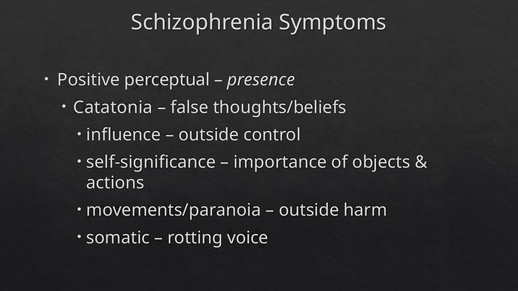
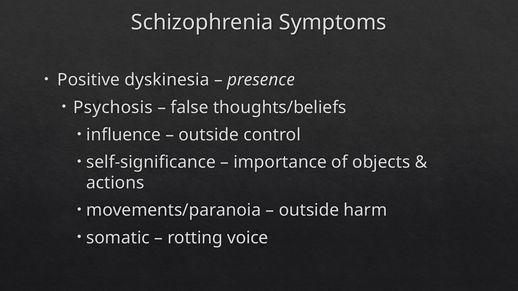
perceptual: perceptual -> dyskinesia
Catatonia: Catatonia -> Psychosis
